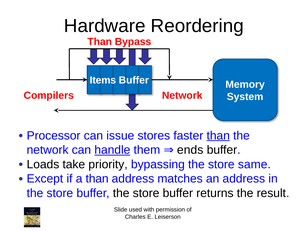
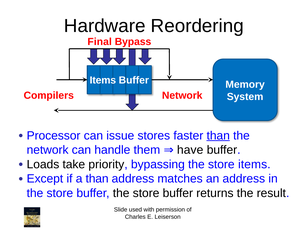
Than at (100, 42): Than -> Final
handle underline: present -> none
ends: ends -> have
store same: same -> items
